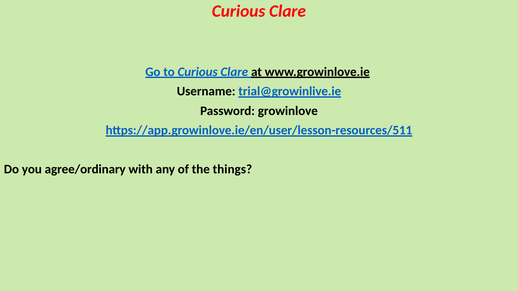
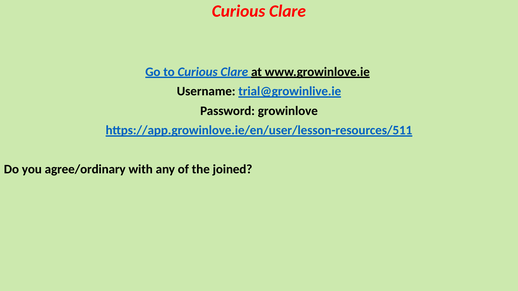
things: things -> joined
